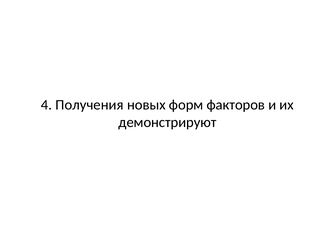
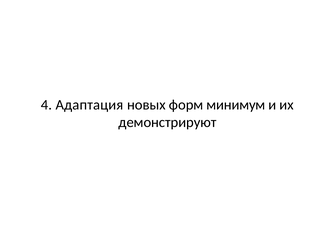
Получения: Получения -> Адаптация
факторов: факторов -> минимум
